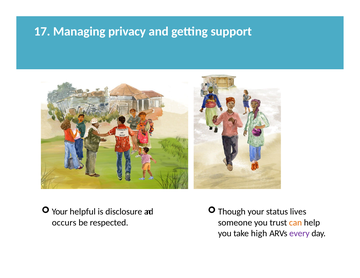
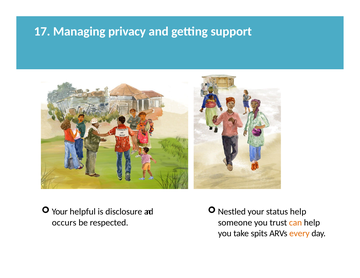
Though: Though -> Nestled
status lives: lives -> help
high: high -> spits
every colour: purple -> orange
